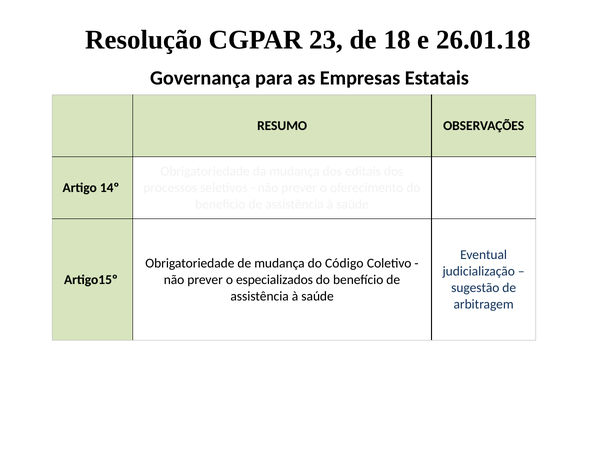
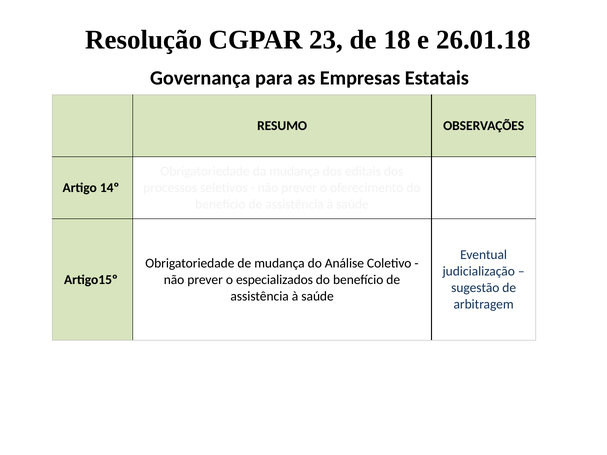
Código: Código -> Análise
